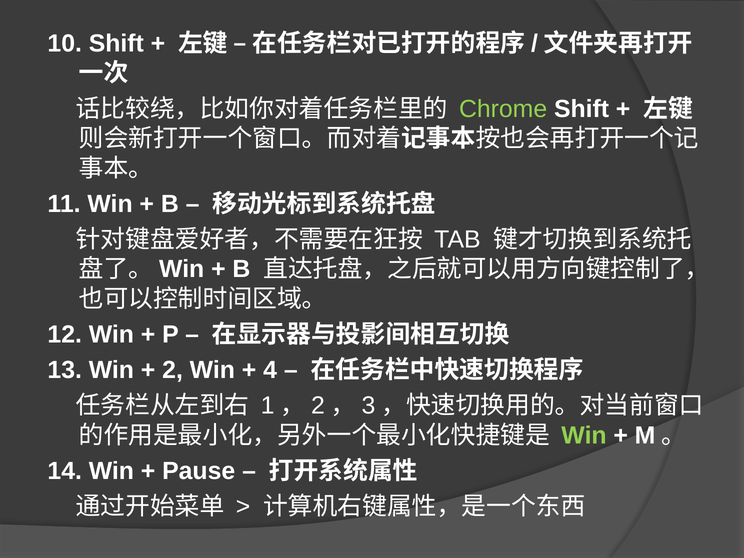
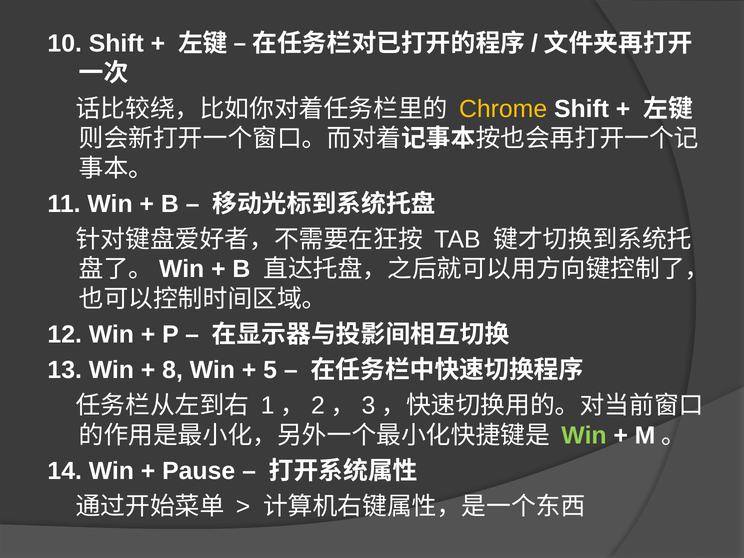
Chrome colour: light green -> yellow
2: 2 -> 8
4: 4 -> 5
